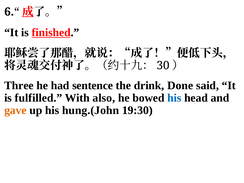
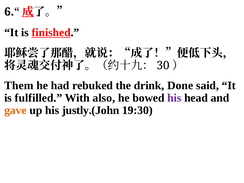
Three: Three -> Them
sentence: sentence -> rebuked
his at (174, 98) colour: blue -> purple
hung.(John: hung.(John -> justly.(John
